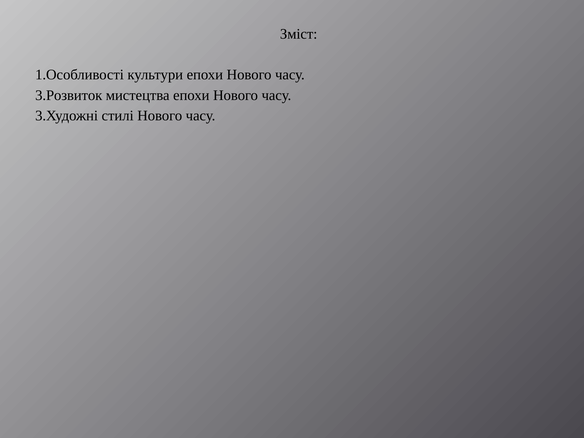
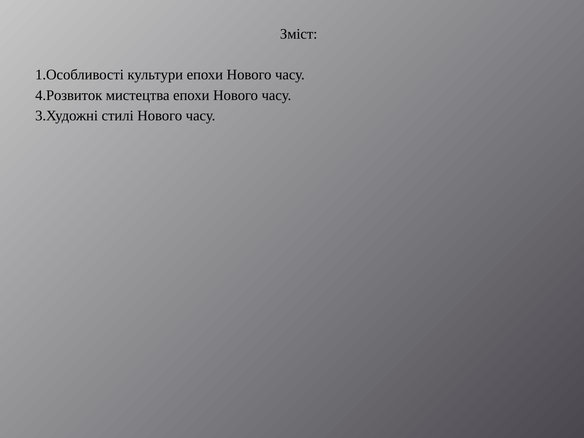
3.Розвиток: 3.Розвиток -> 4.Розвиток
